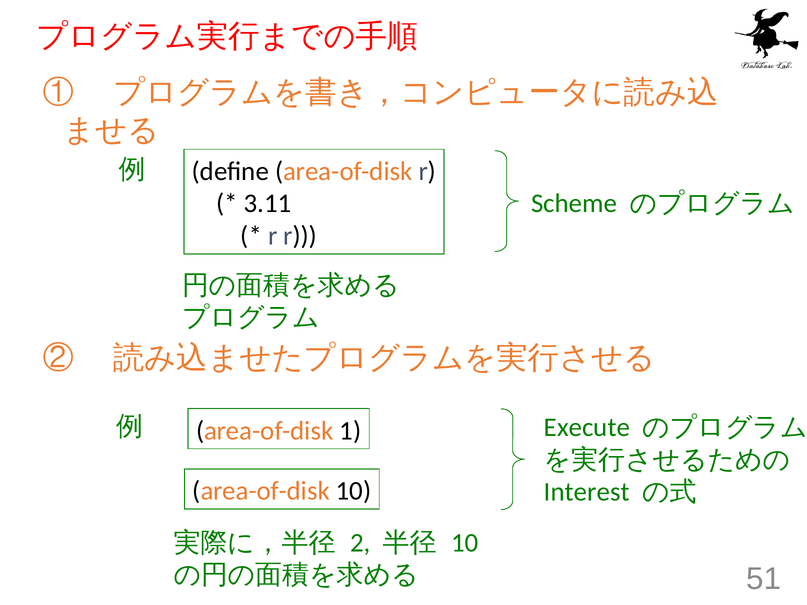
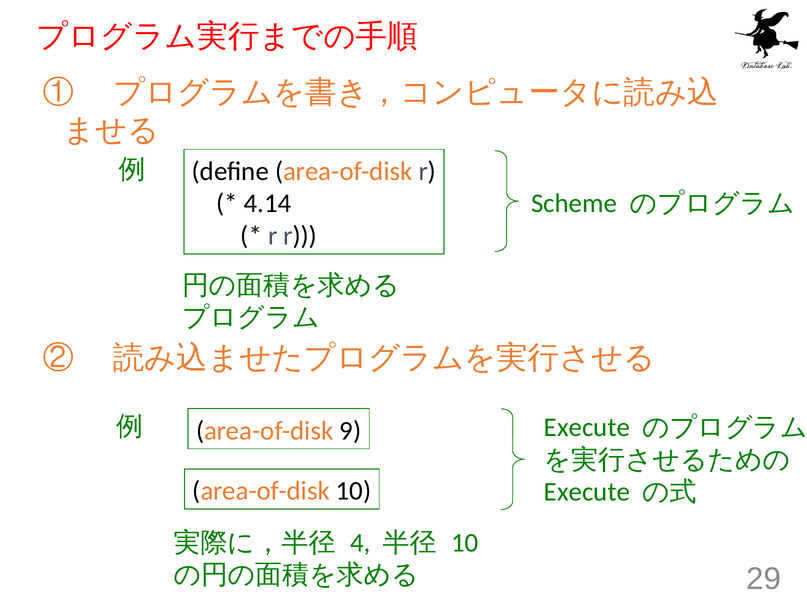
3.11: 3.11 -> 4.14
1: 1 -> 9
Interest at (587, 492): Interest -> Execute
2: 2 -> 4
51: 51 -> 29
